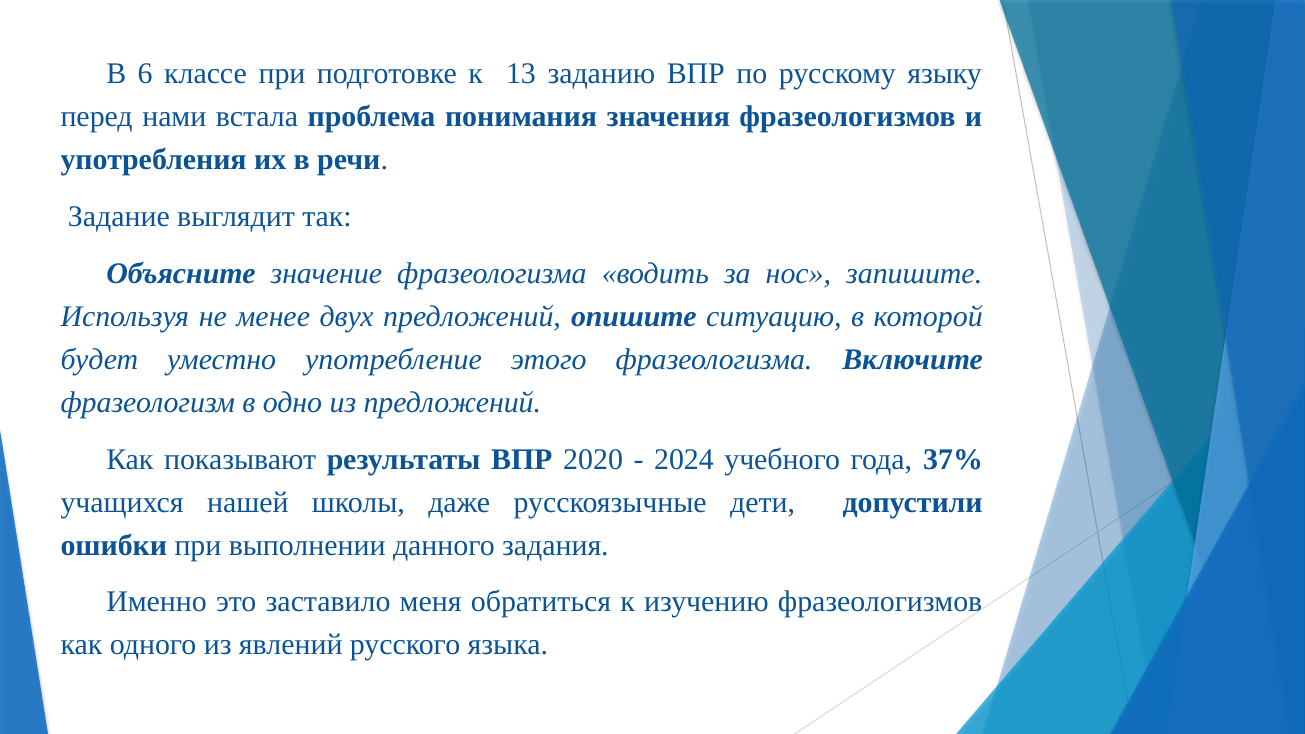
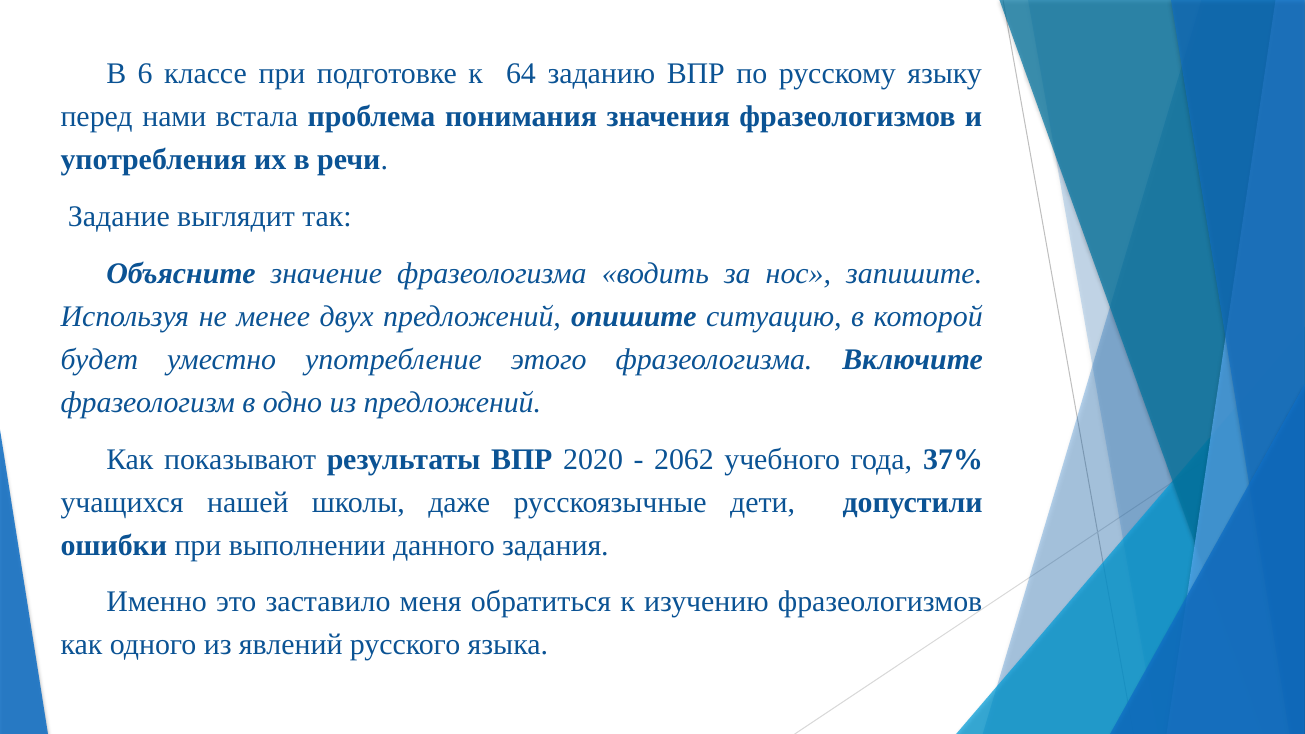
13: 13 -> 64
2024: 2024 -> 2062
